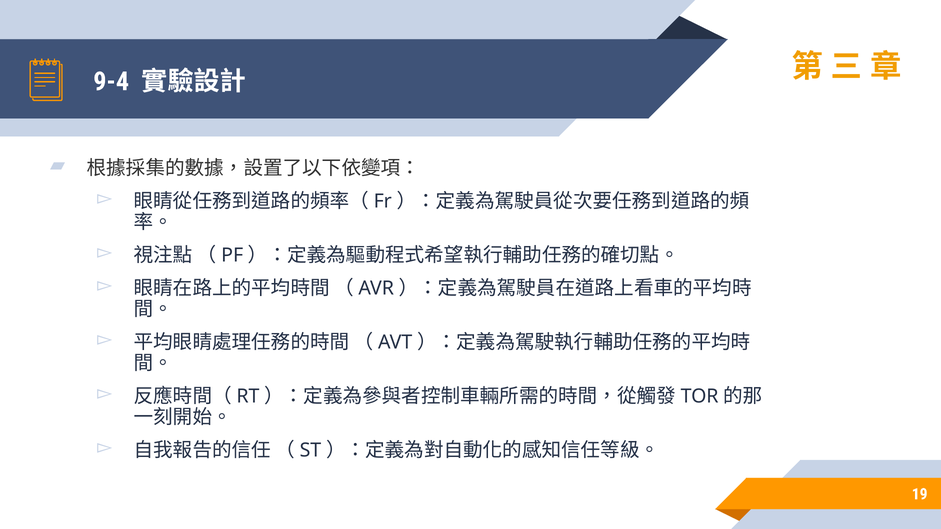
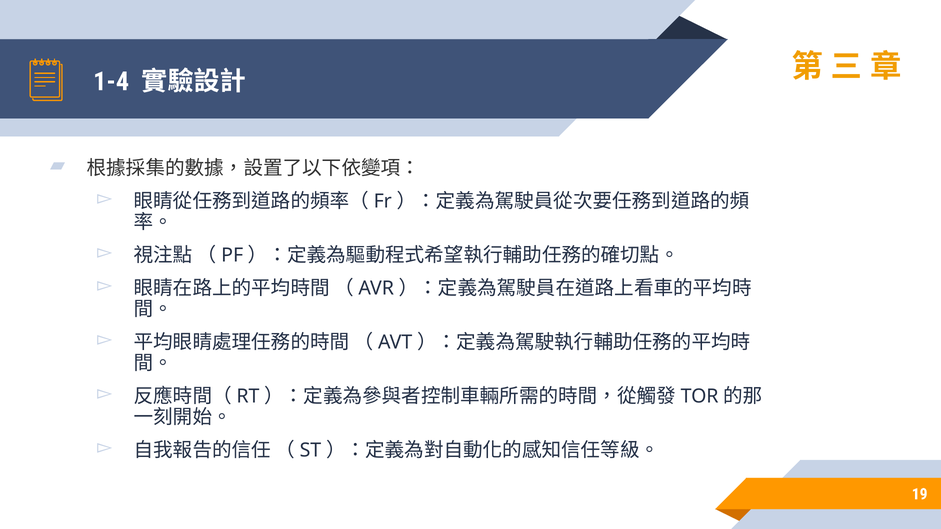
9-4: 9-4 -> 1-4
